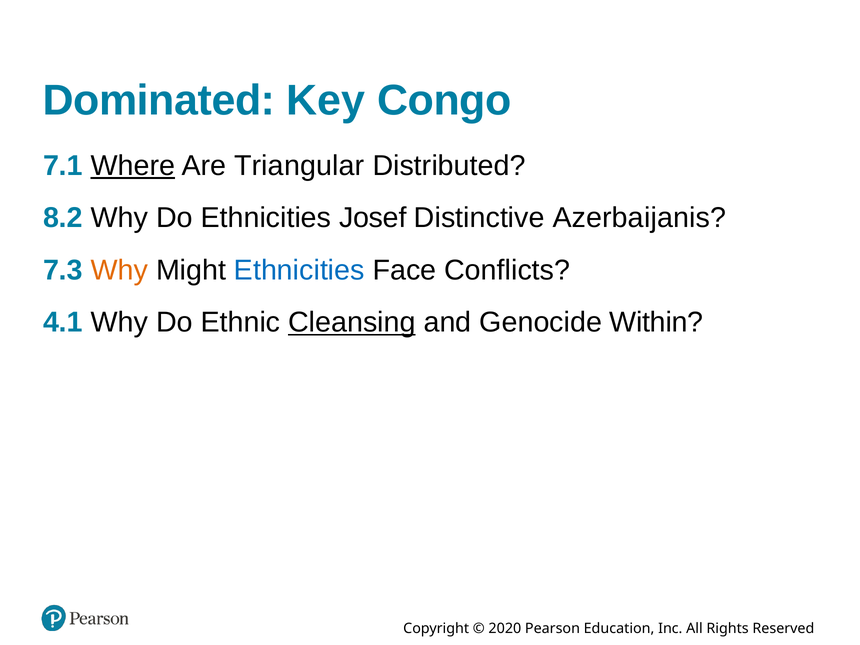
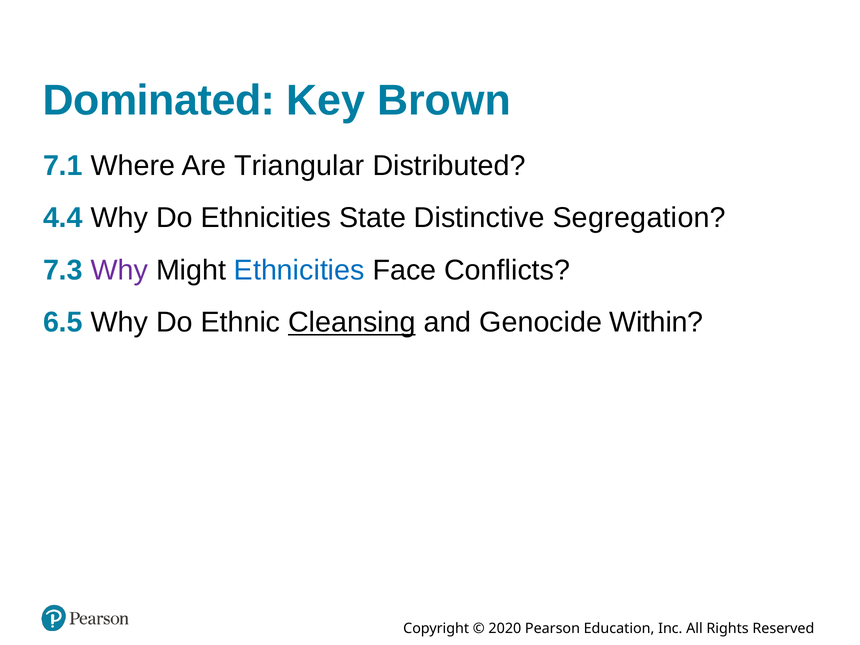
Congo: Congo -> Brown
Where underline: present -> none
8.2: 8.2 -> 4.4
Josef: Josef -> State
Azerbaijanis: Azerbaijanis -> Segregation
Why at (119, 270) colour: orange -> purple
4.1: 4.1 -> 6.5
